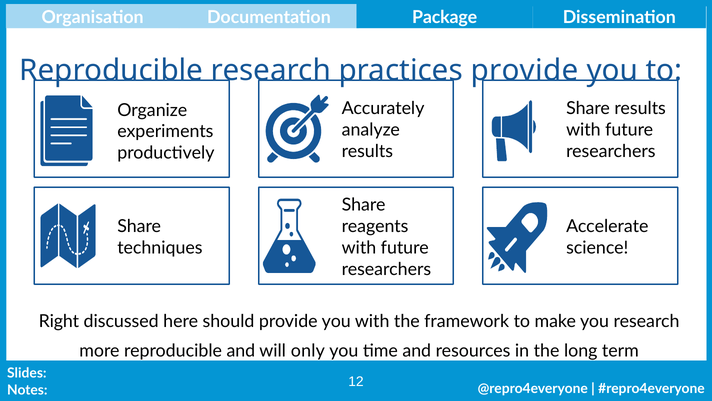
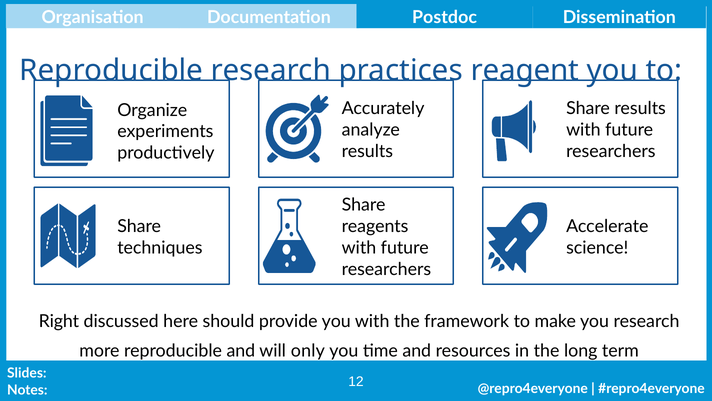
Package: Package -> Postdoc
practices provide: provide -> reagent
